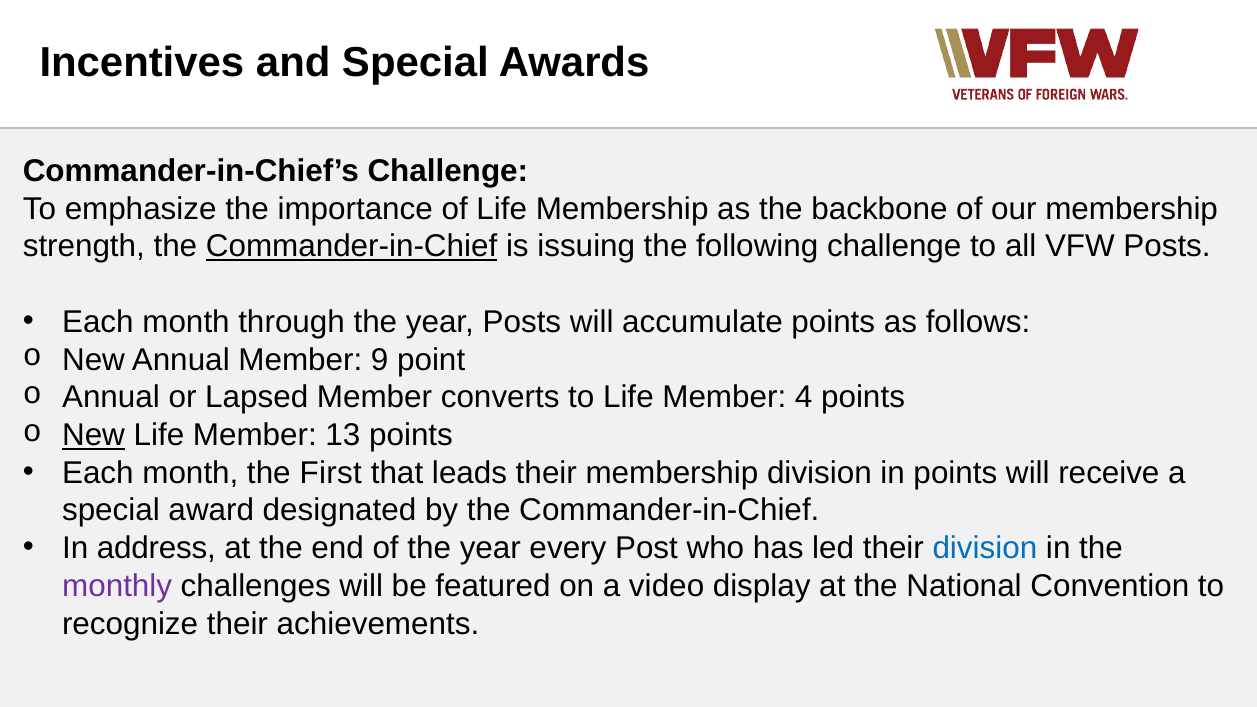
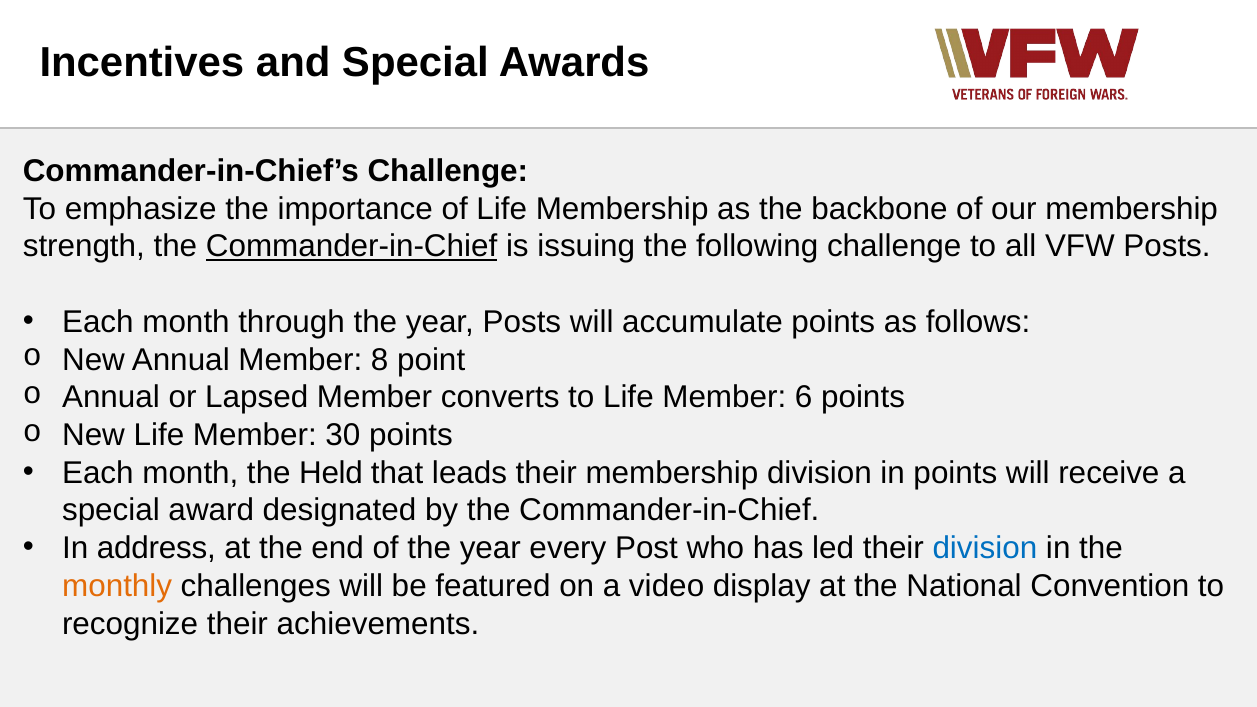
9: 9 -> 8
4: 4 -> 6
New at (94, 435) underline: present -> none
13: 13 -> 30
First: First -> Held
monthly colour: purple -> orange
